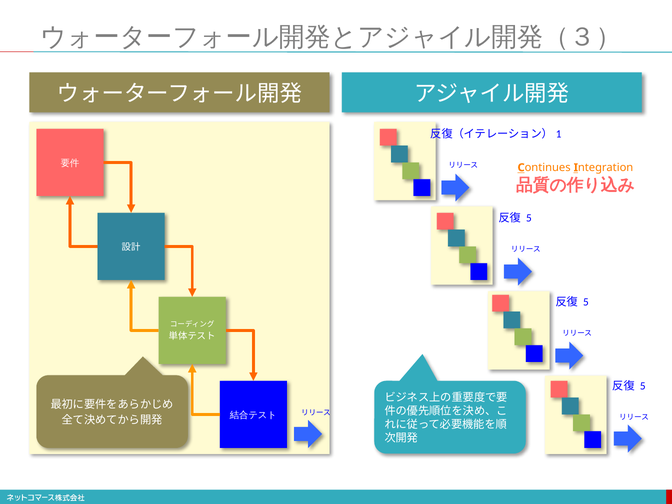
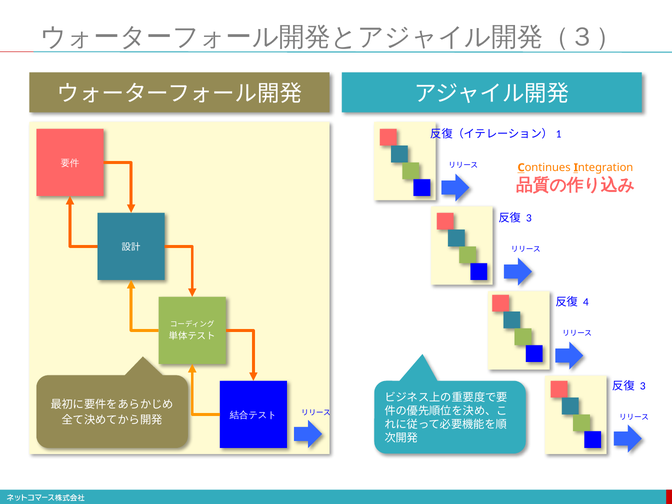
5 at (529, 218): 5 -> 3
5 at (586, 302): 5 -> 4
5 at (643, 386): 5 -> 3
